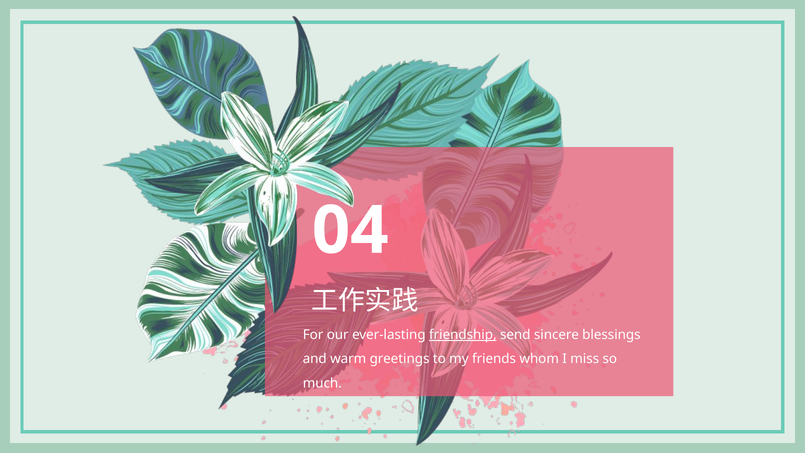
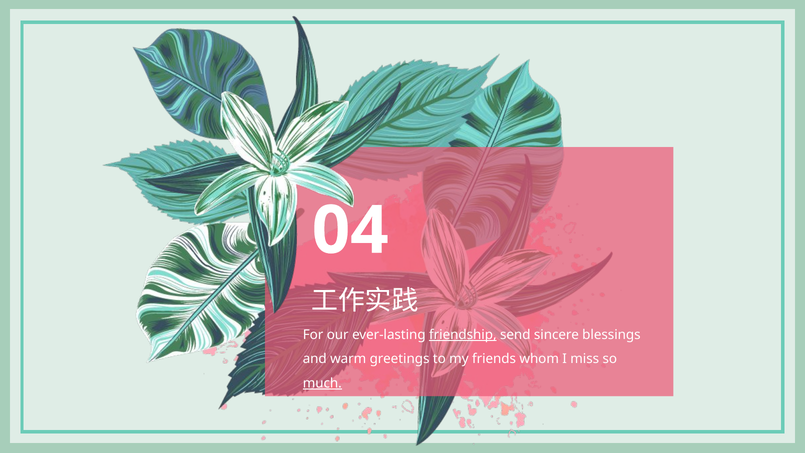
much underline: none -> present
